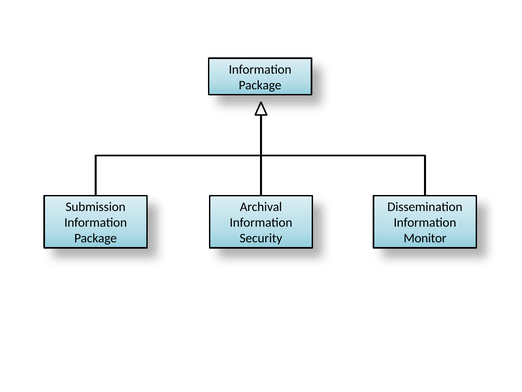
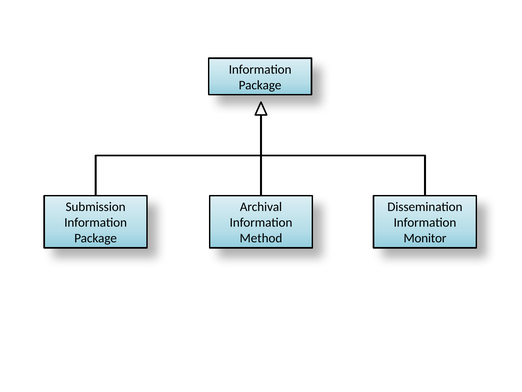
Security: Security -> Method
